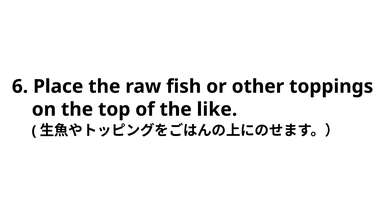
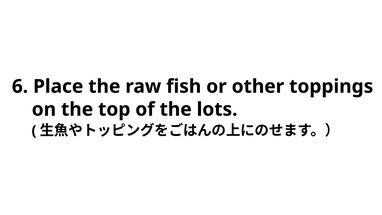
like: like -> lots
